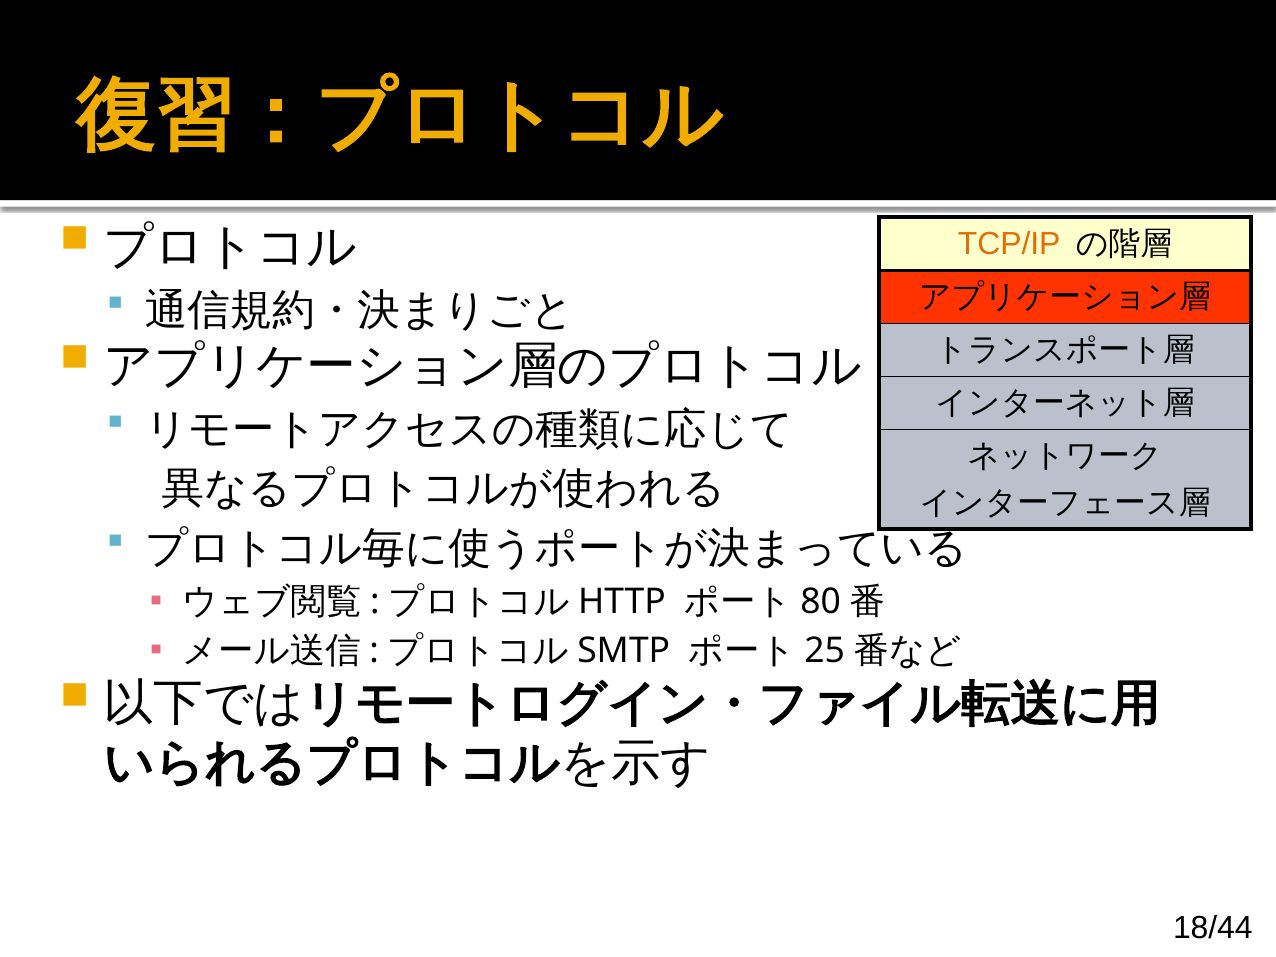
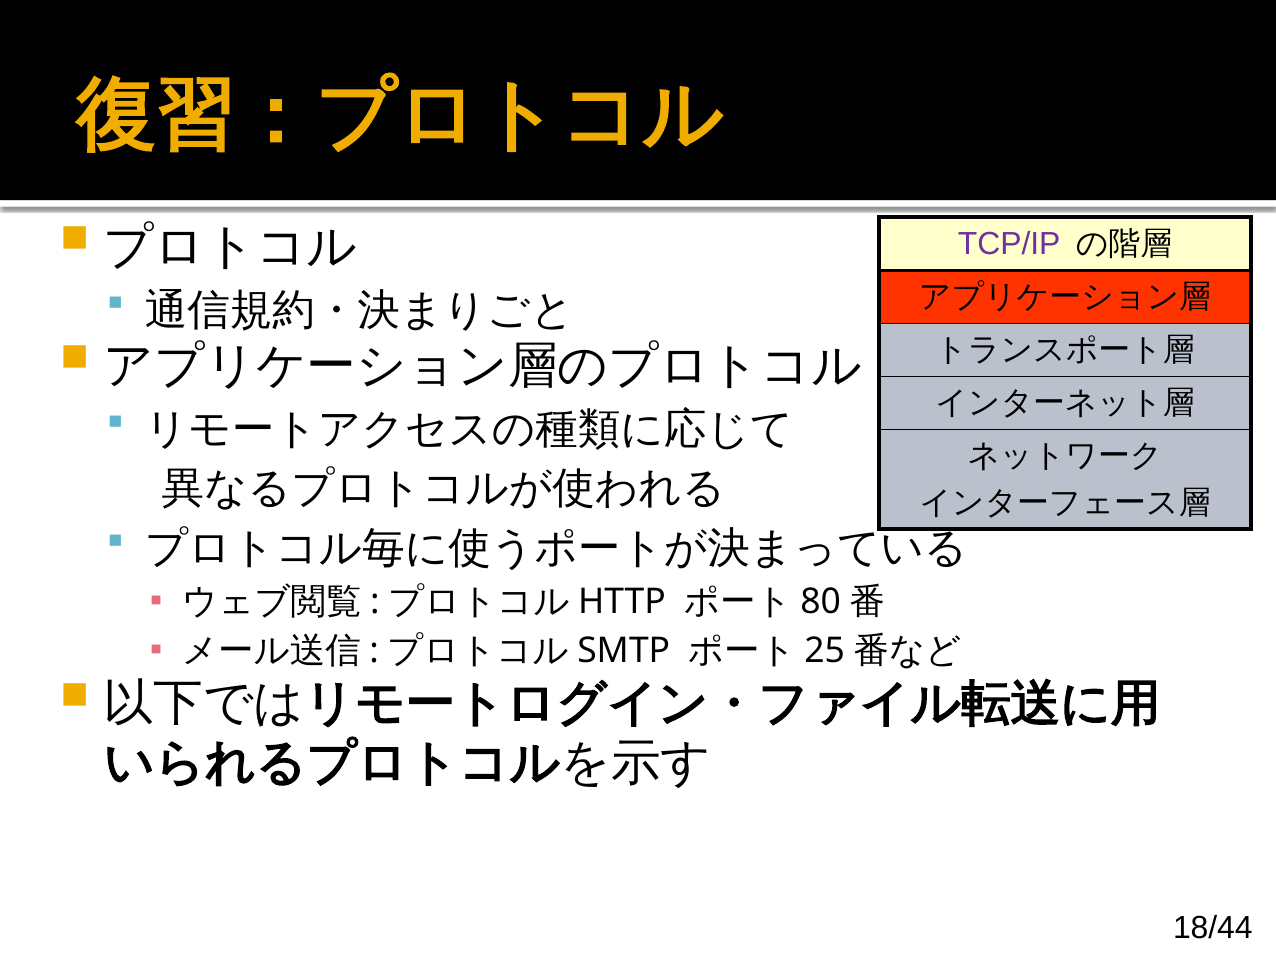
TCP/IP colour: orange -> purple
